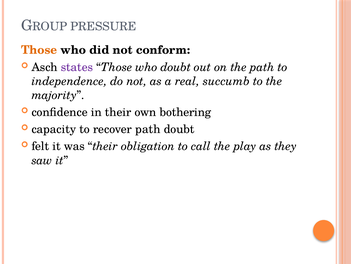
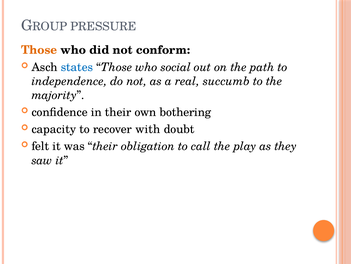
states colour: purple -> blue
who doubt: doubt -> social
recover path: path -> with
